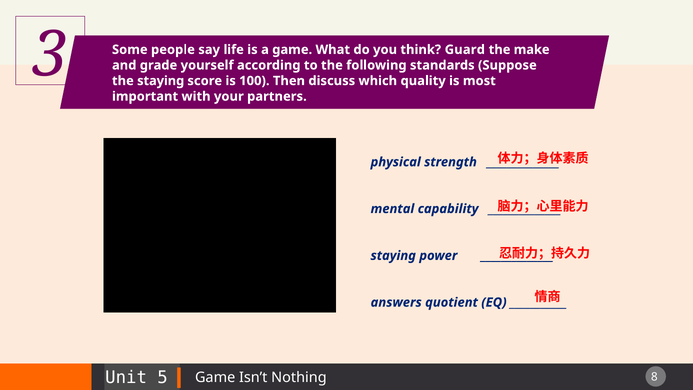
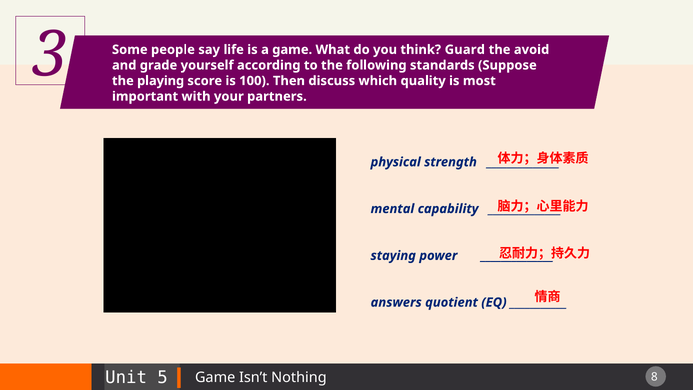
make: make -> avoid
the staying: staying -> playing
